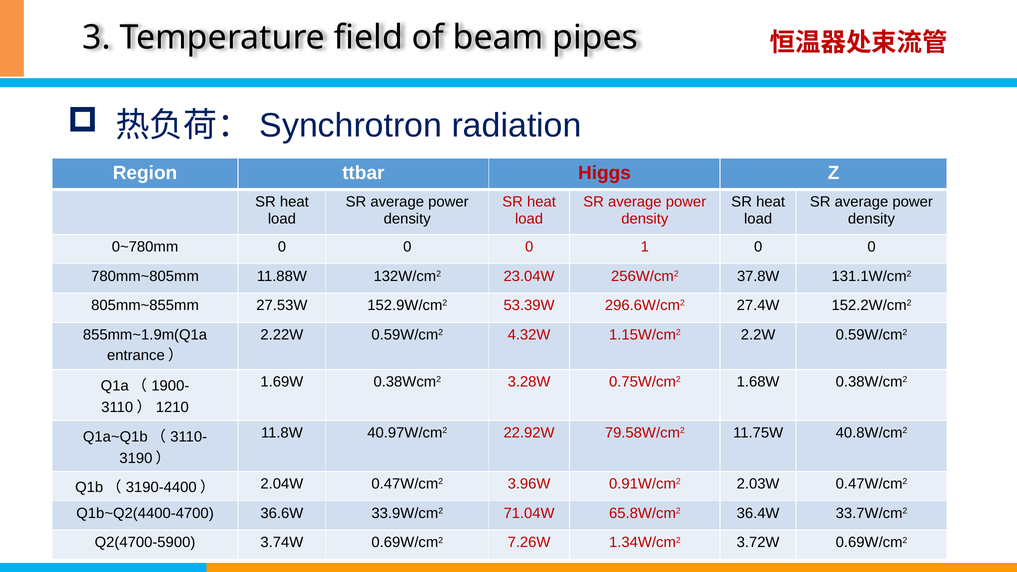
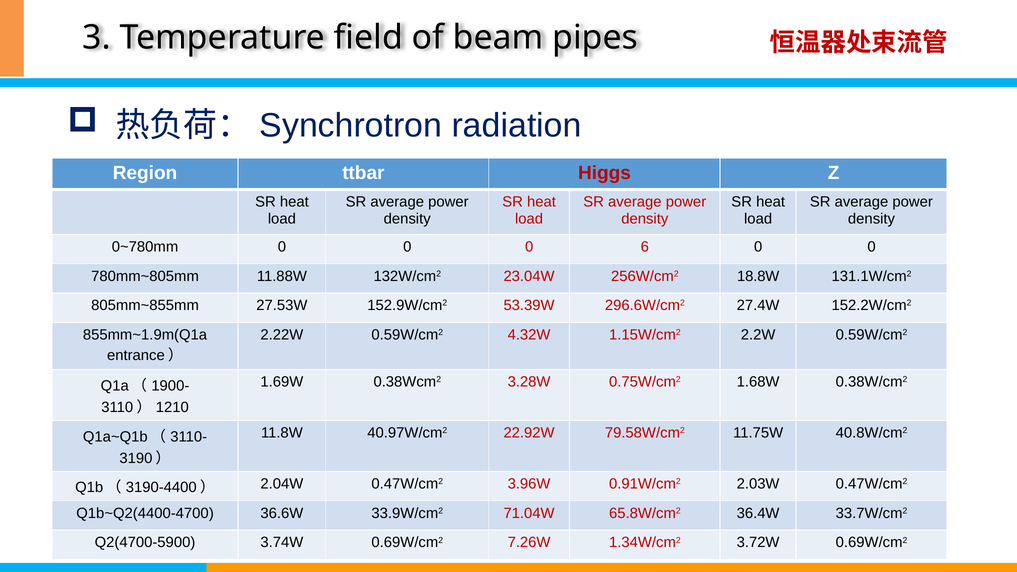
1: 1 -> 6
37.8W: 37.8W -> 18.8W
